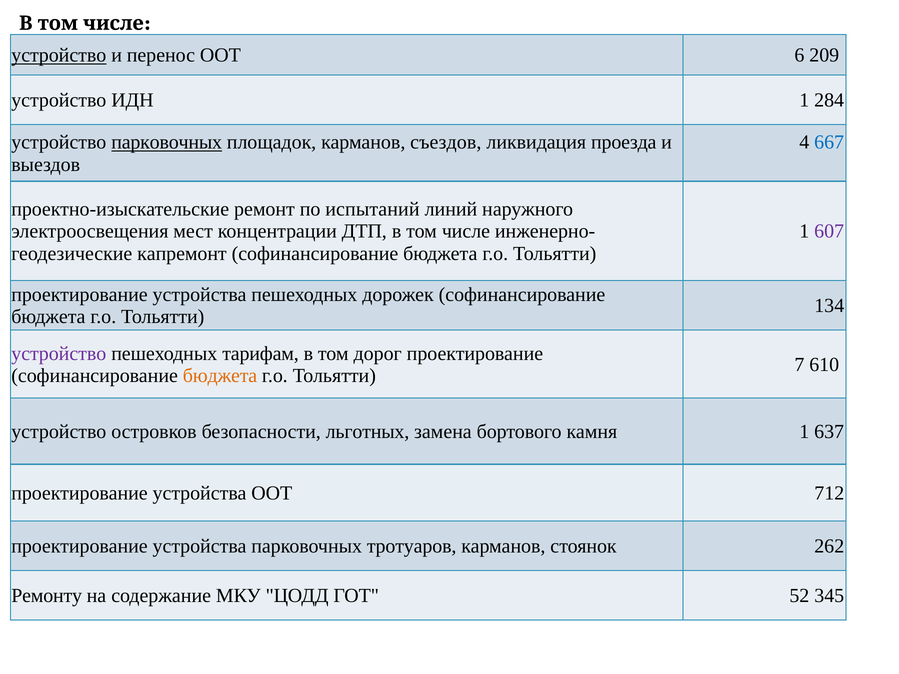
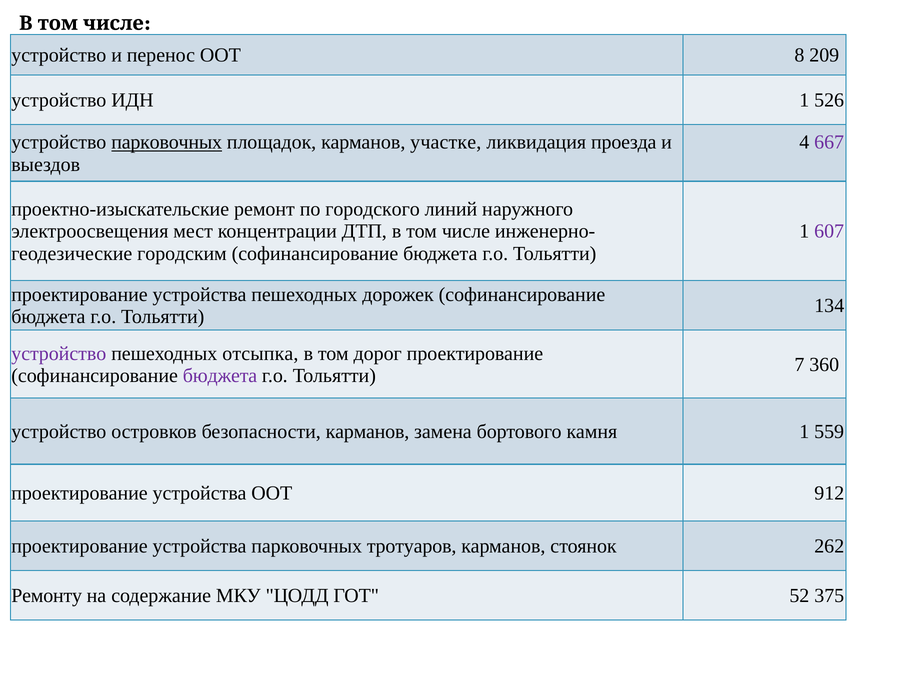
устройство at (59, 55) underline: present -> none
6: 6 -> 8
284: 284 -> 526
съездов: съездов -> участке
667 colour: blue -> purple
испытаний: испытаний -> городского
капремонт: капремонт -> городским
тарифам: тарифам -> отсыпка
610: 610 -> 360
бюджета at (220, 376) colour: orange -> purple
безопасности льготных: льготных -> карманов
637: 637 -> 559
712: 712 -> 912
345: 345 -> 375
